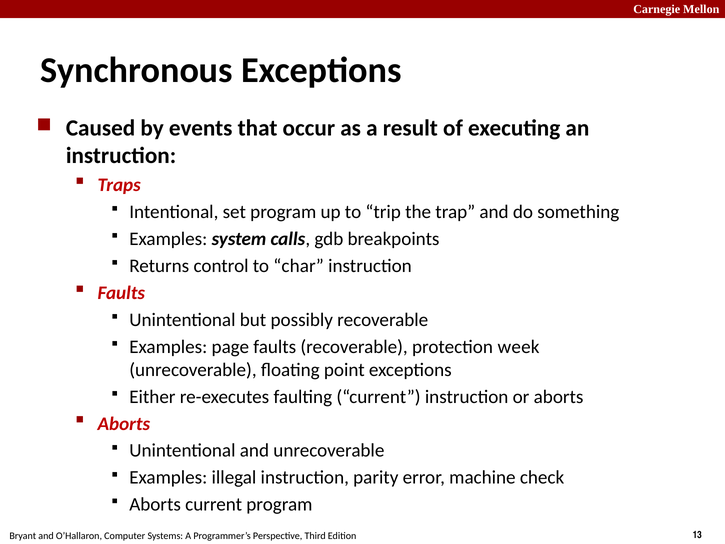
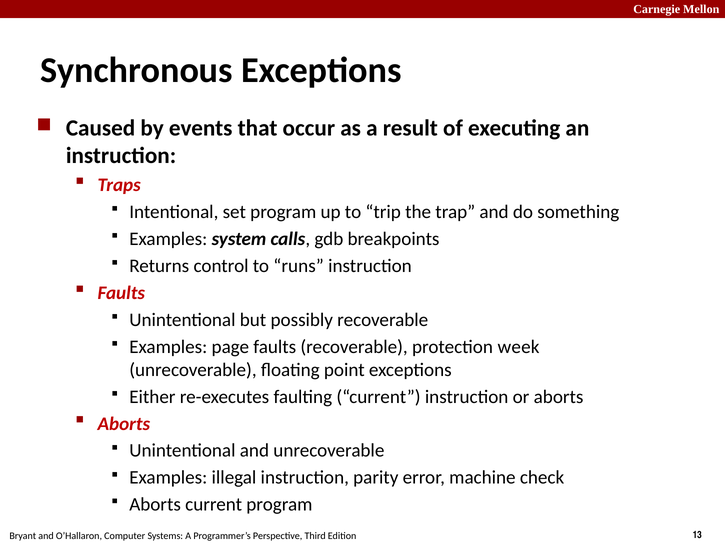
char: char -> runs
